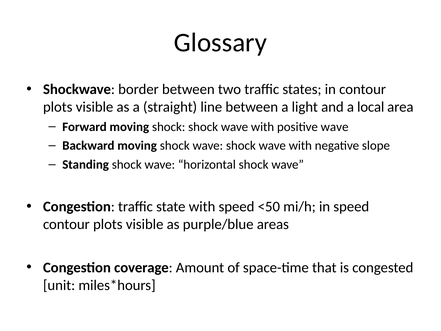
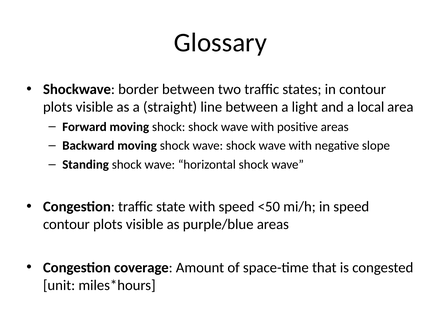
positive wave: wave -> areas
